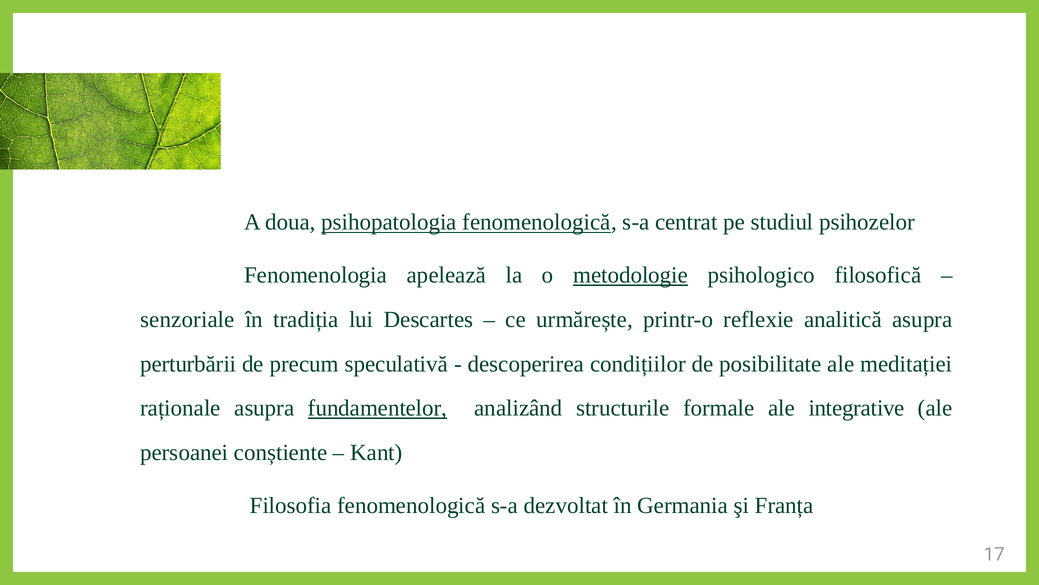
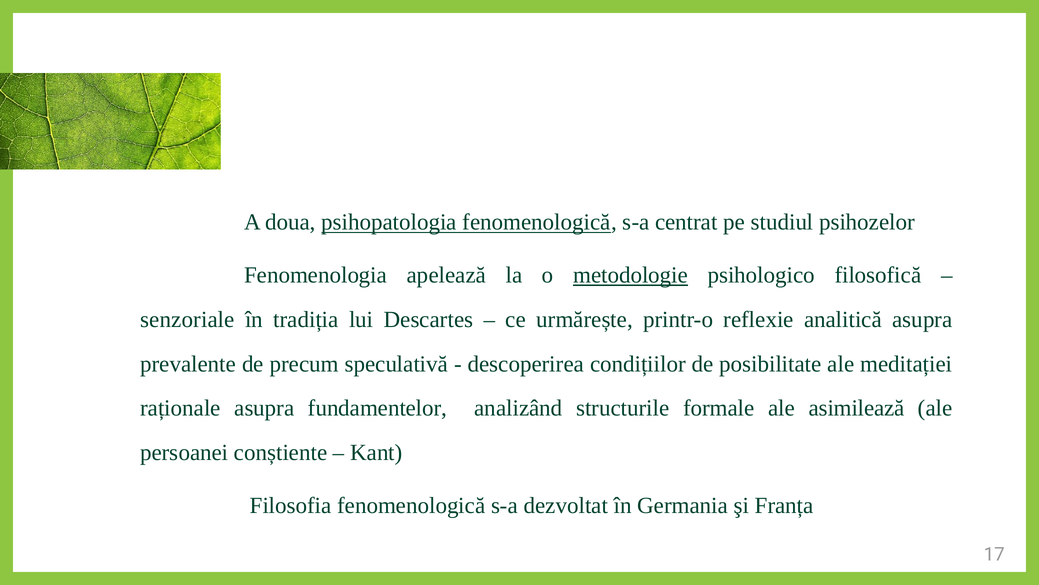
perturbării: perturbării -> prevalente
fundamentelor underline: present -> none
integrative: integrative -> asimilează
